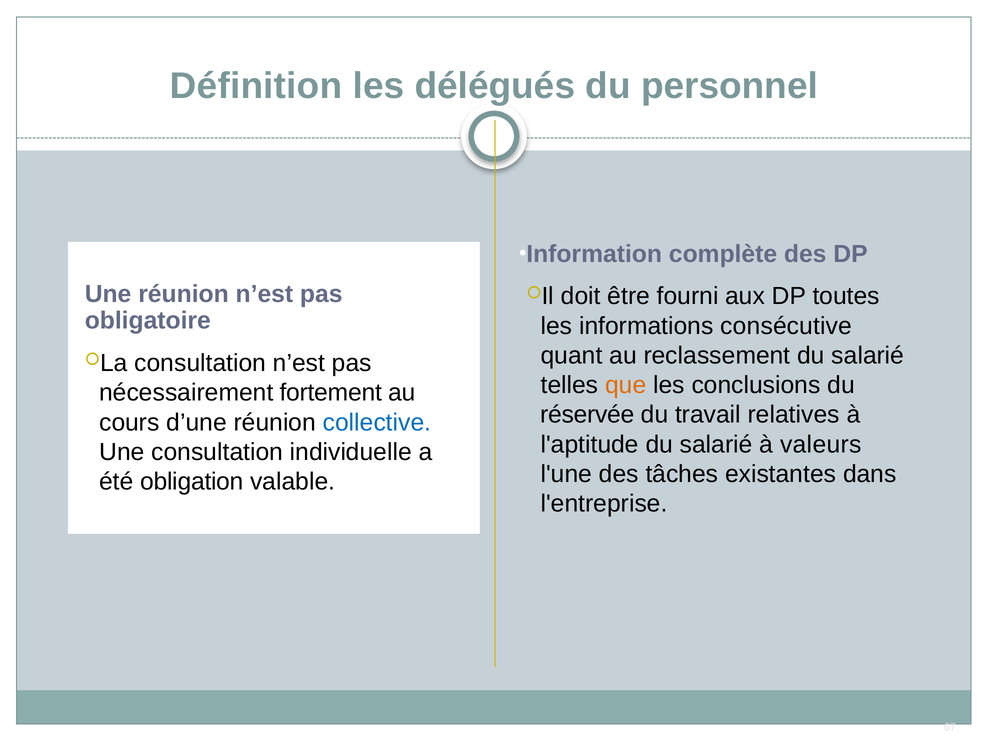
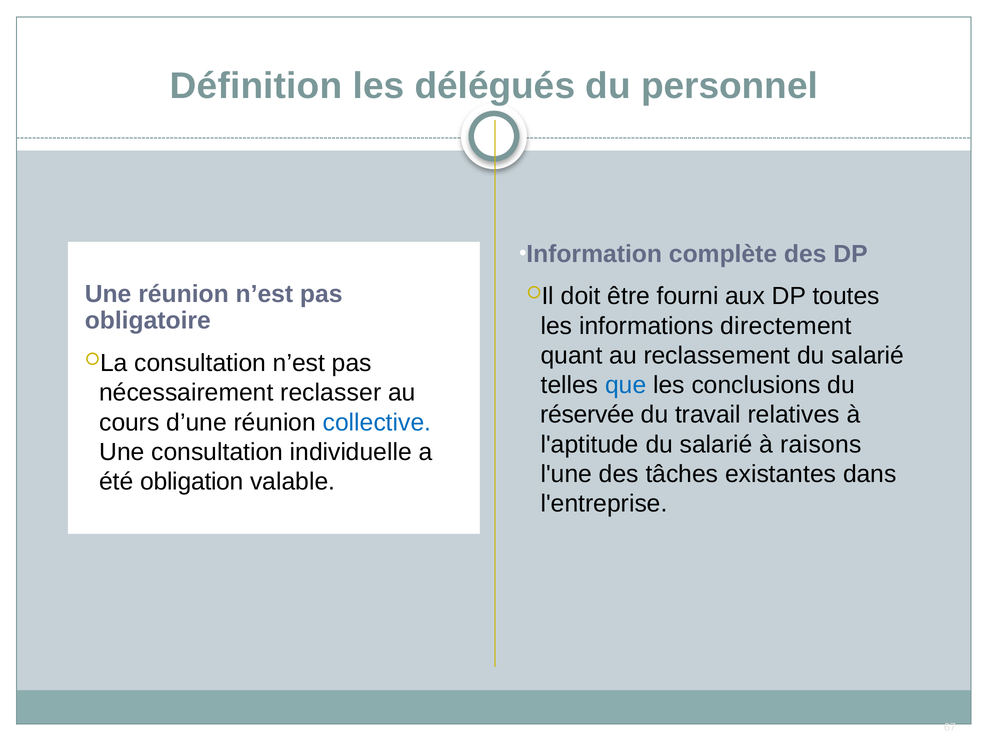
consécutive: consécutive -> directement
que colour: orange -> blue
fortement: fortement -> reclasser
valeurs: valeurs -> raisons
